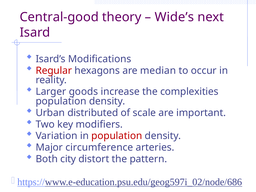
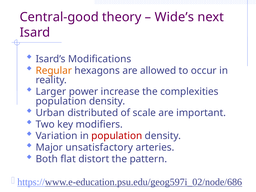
Regular colour: red -> orange
median: median -> allowed
goods: goods -> power
circumference: circumference -> unsatisfactory
city: city -> flat
